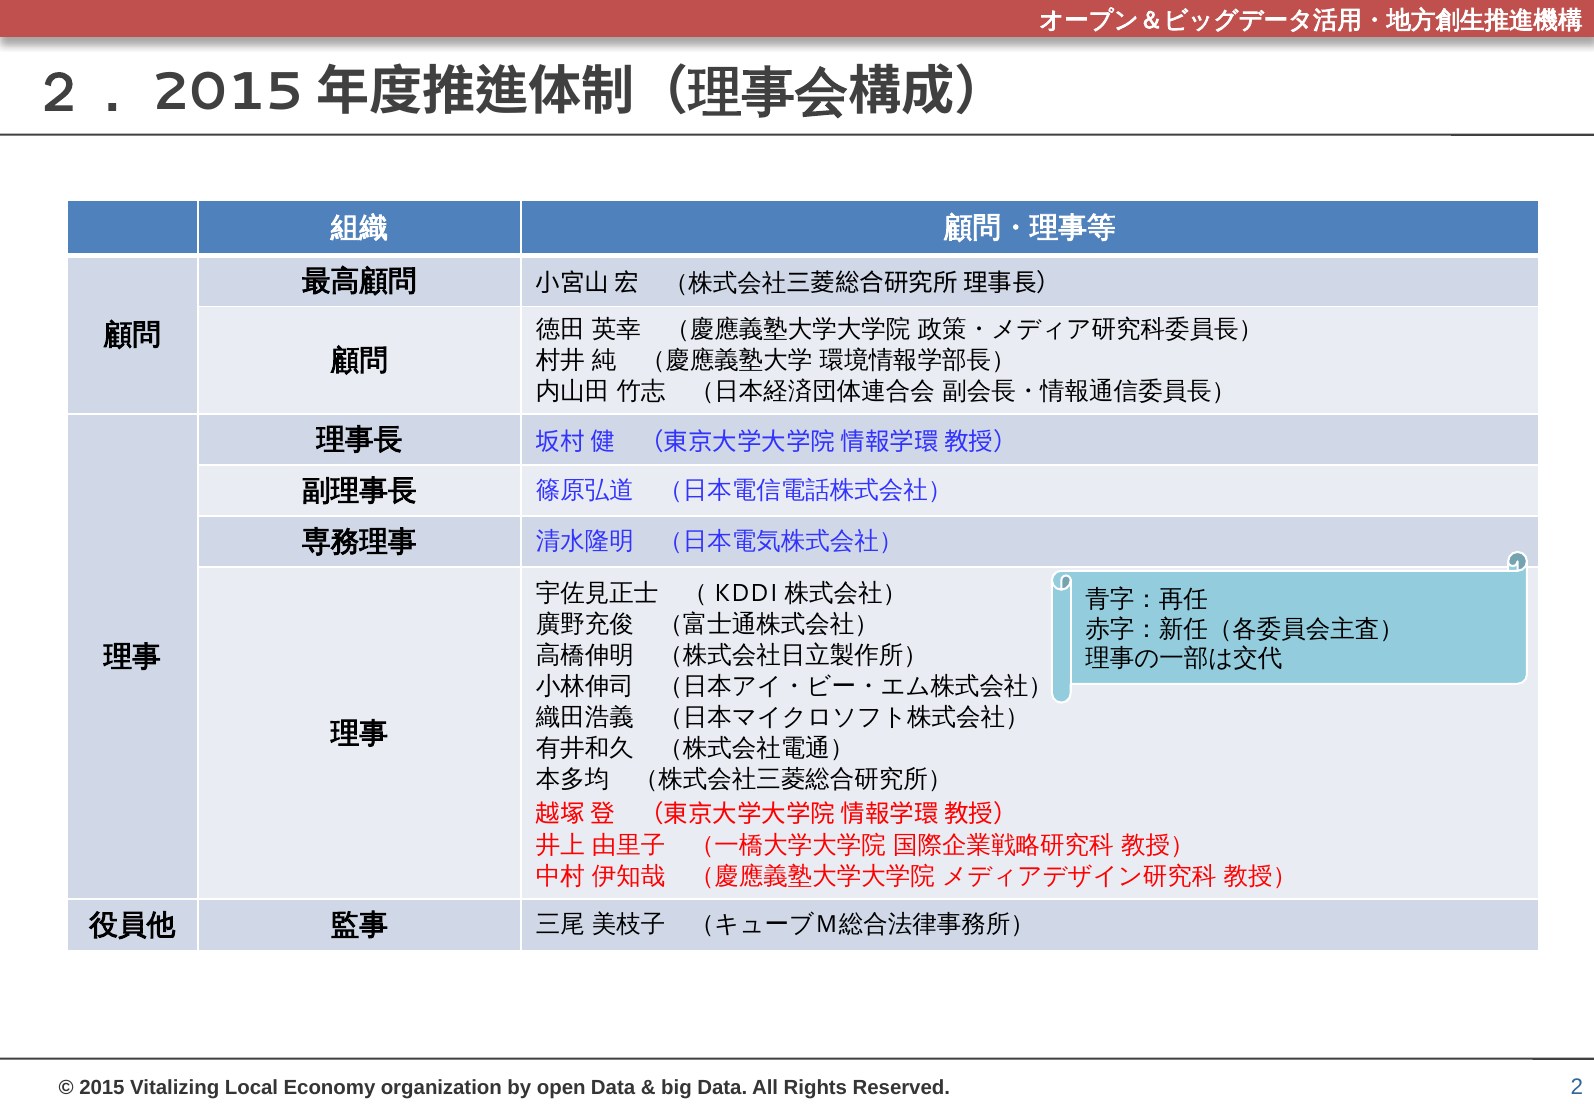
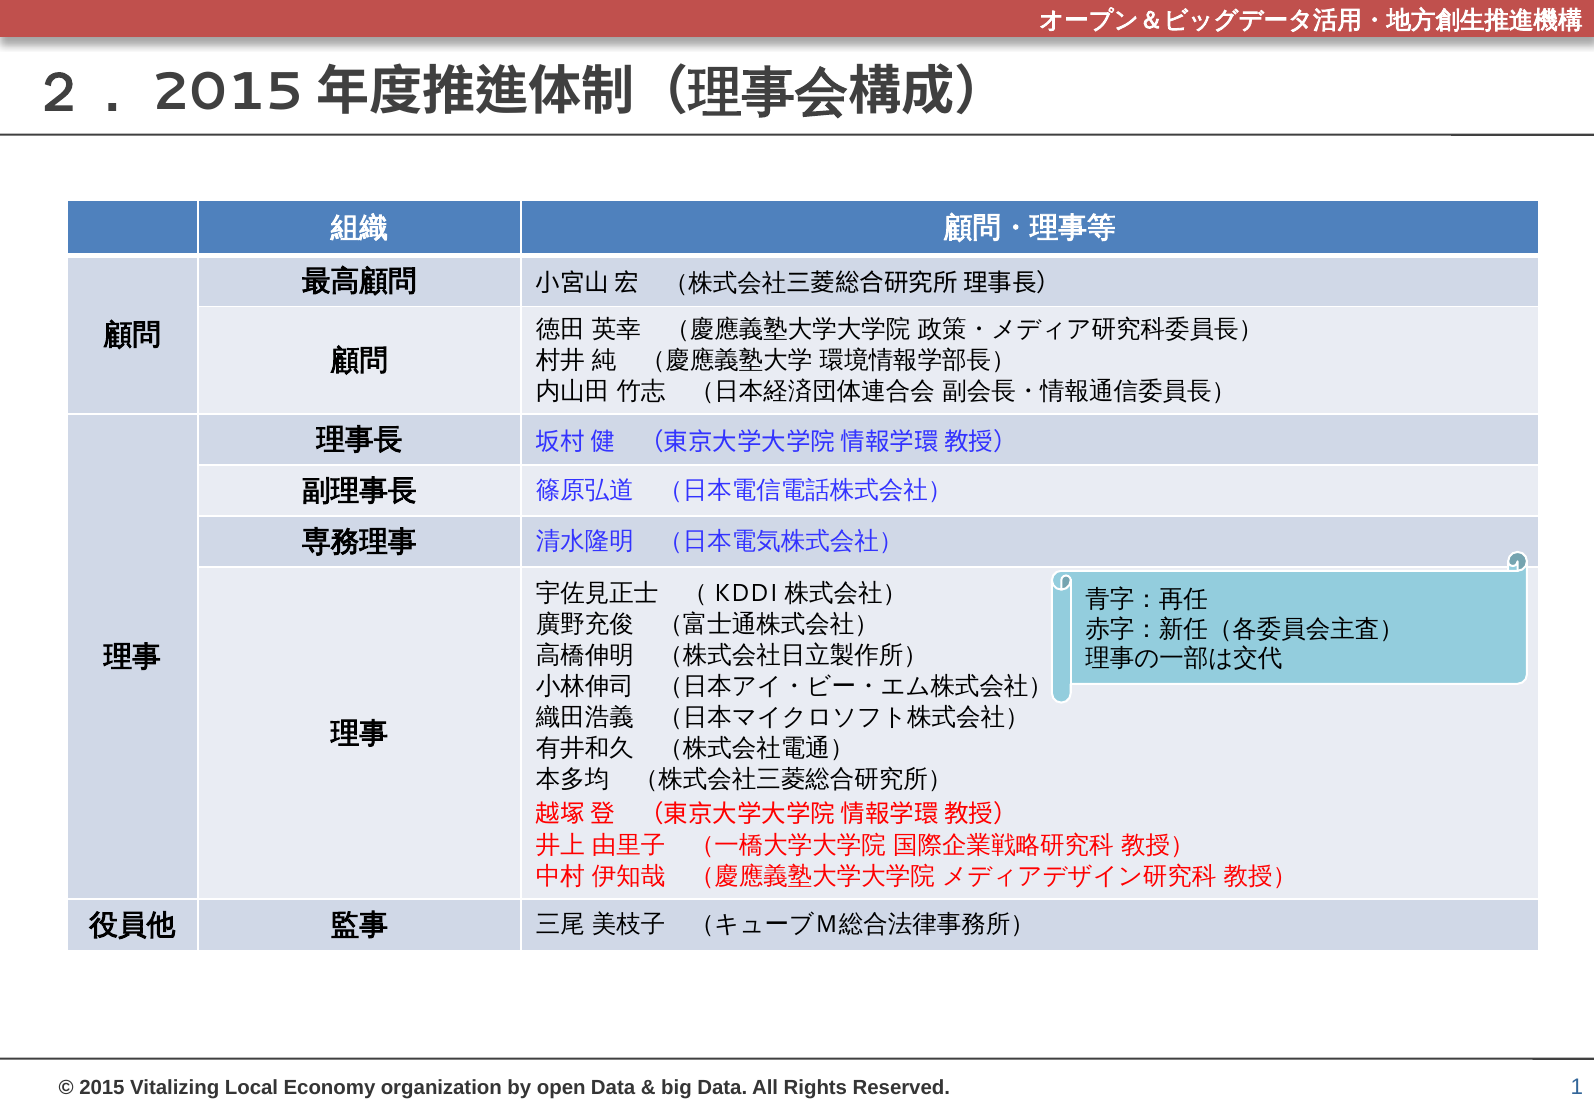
2: 2 -> 1
